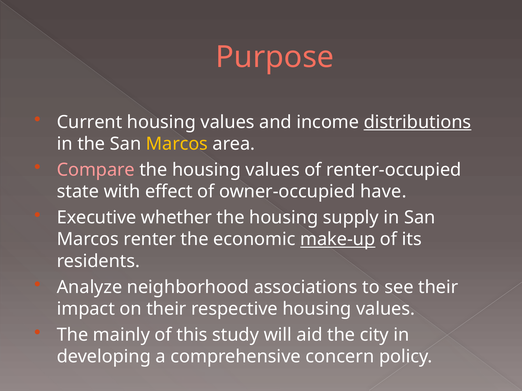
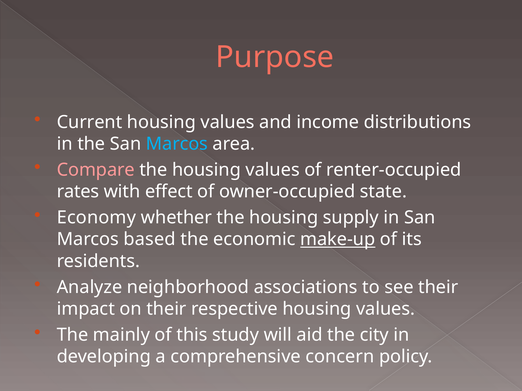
distributions underline: present -> none
Marcos at (177, 144) colour: yellow -> light blue
state: state -> rates
have: have -> state
Executive: Executive -> Economy
renter: renter -> based
